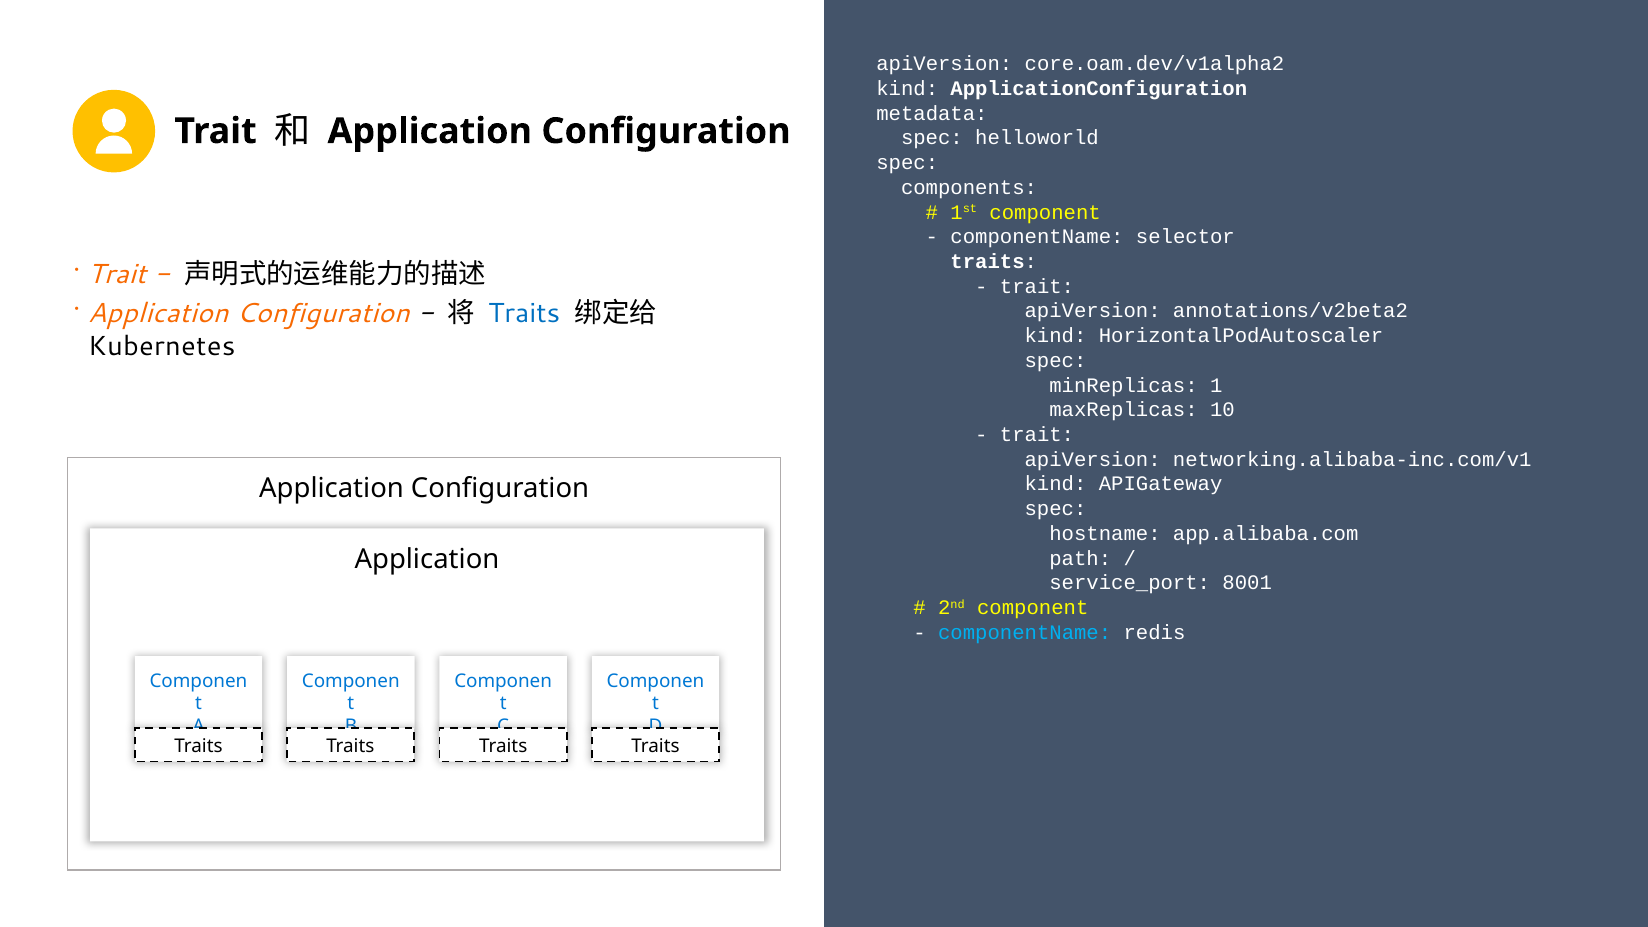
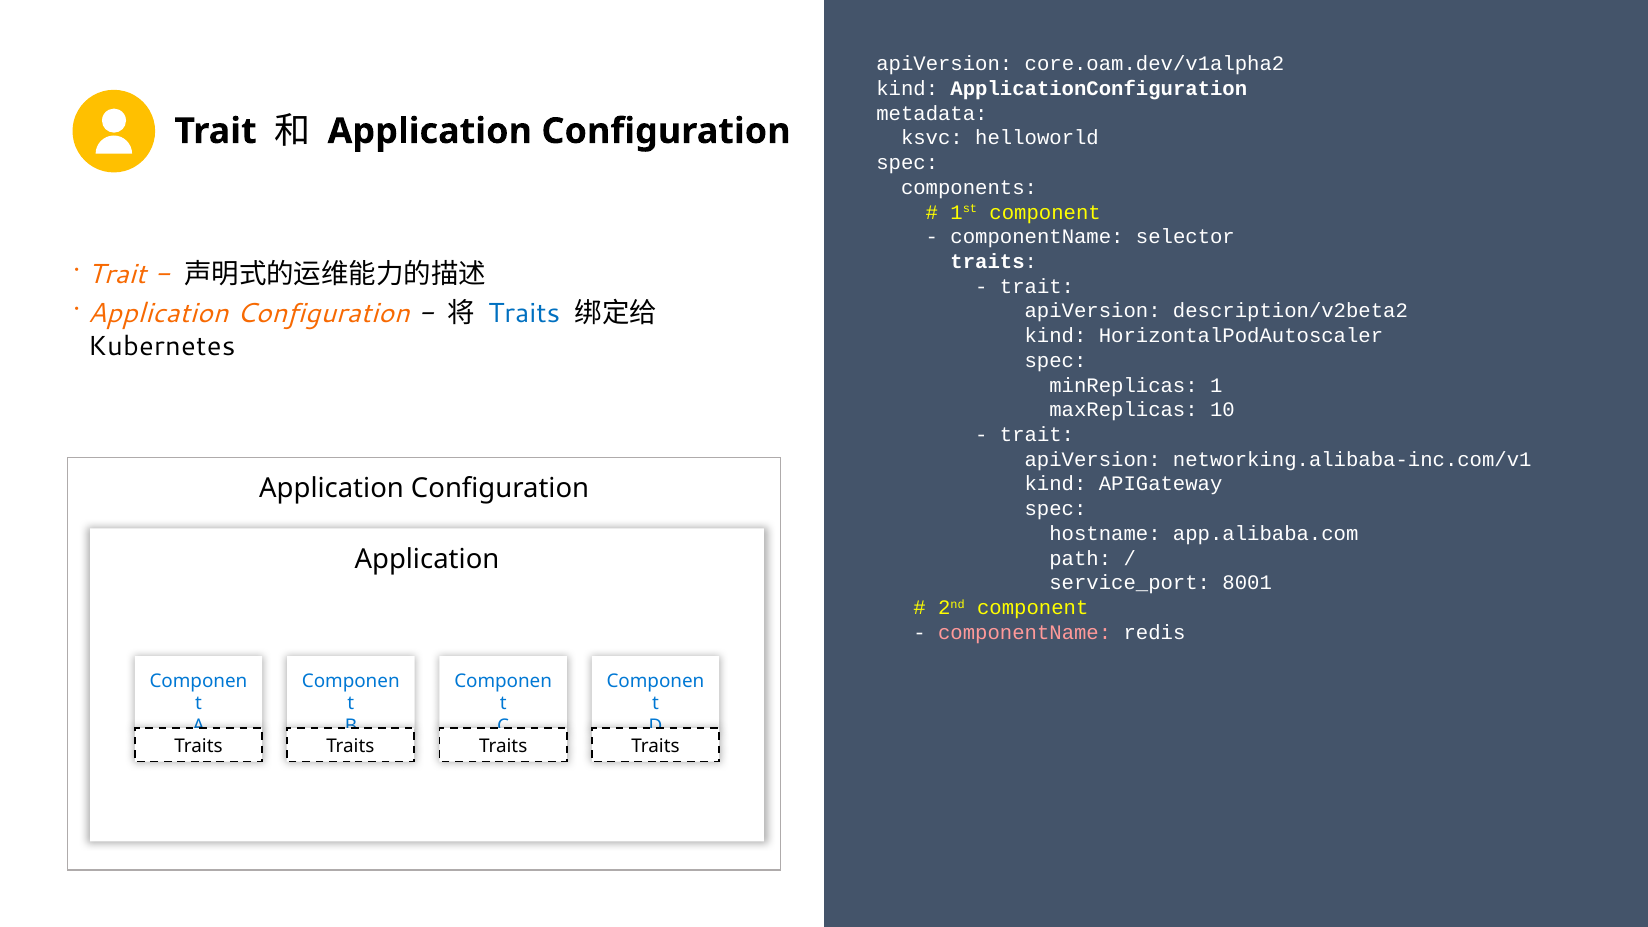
spec at (932, 138): spec -> ksvc
annotations/v2beta2: annotations/v2beta2 -> description/v2beta2
componentName at (1025, 632) colour: light blue -> pink
